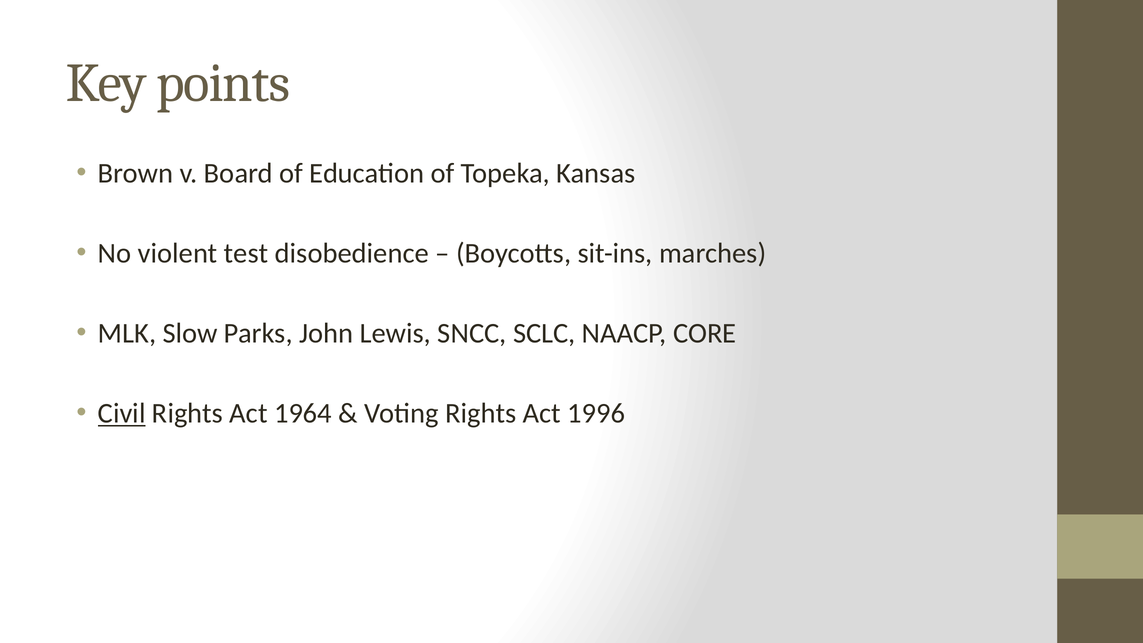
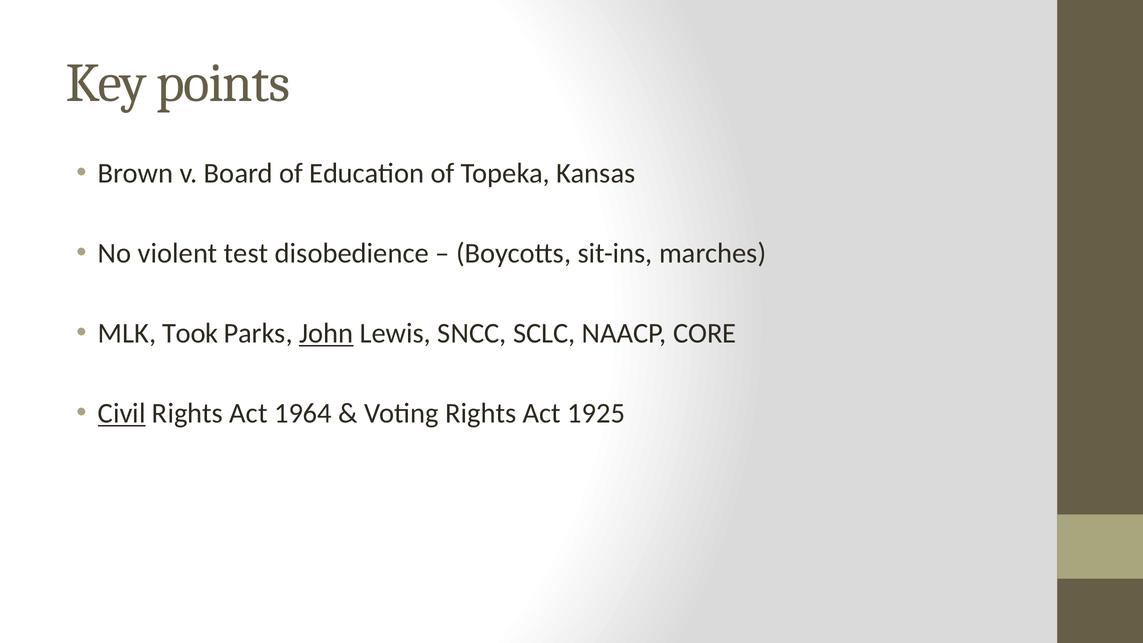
Slow: Slow -> Took
John underline: none -> present
1996: 1996 -> 1925
